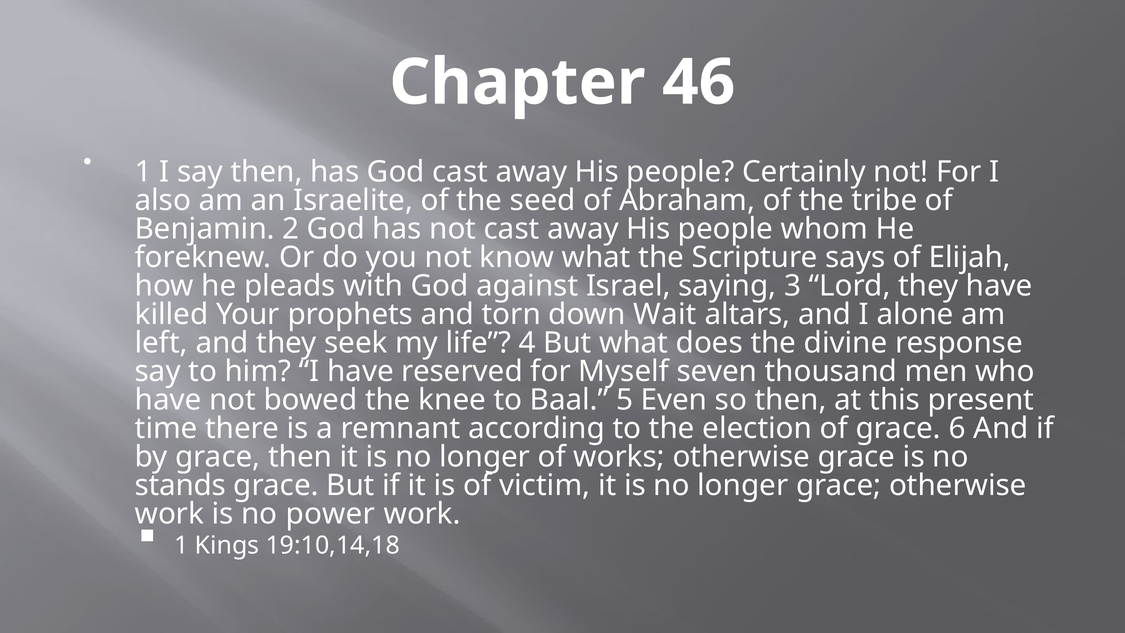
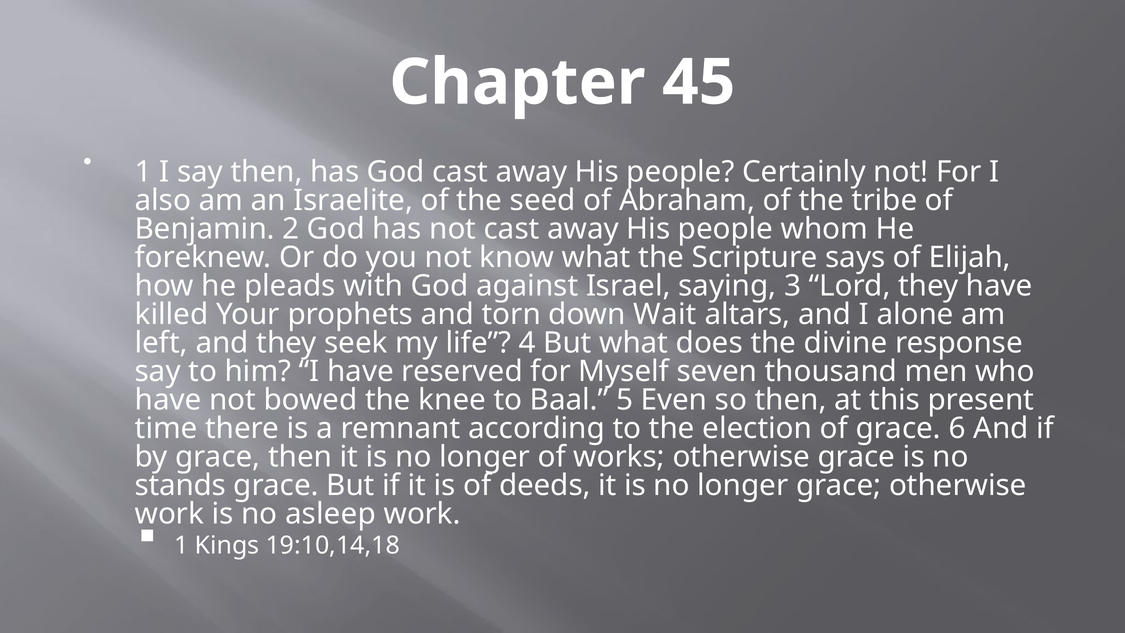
46: 46 -> 45
victim: victim -> deeds
power: power -> asleep
